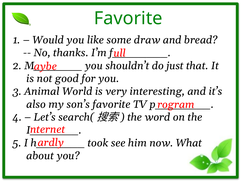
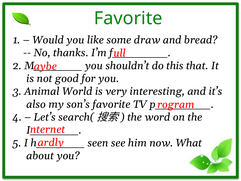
just: just -> this
took: took -> seen
